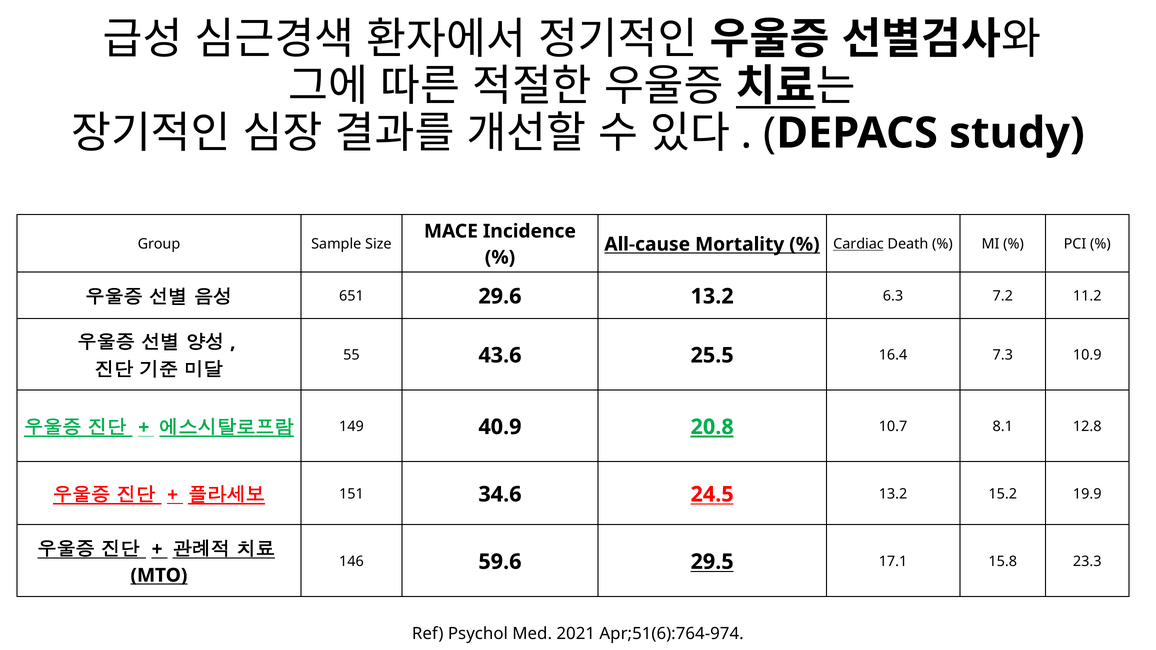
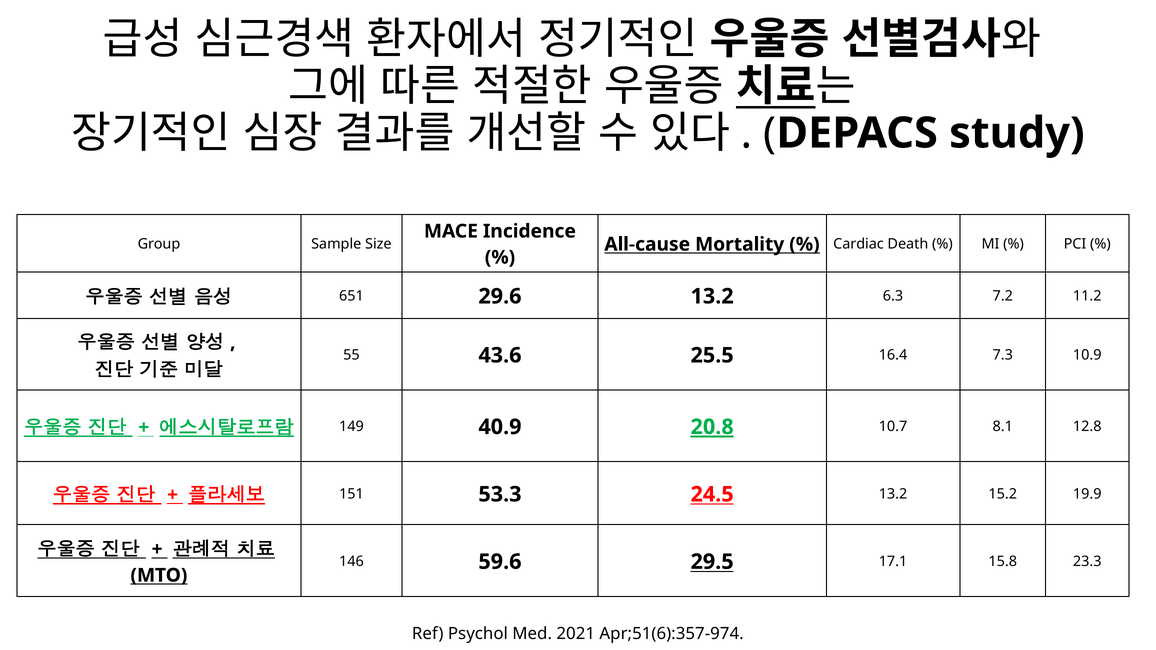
Cardiac underline: present -> none
34.6: 34.6 -> 53.3
Apr;51(6):764-974: Apr;51(6):764-974 -> Apr;51(6):357-974
